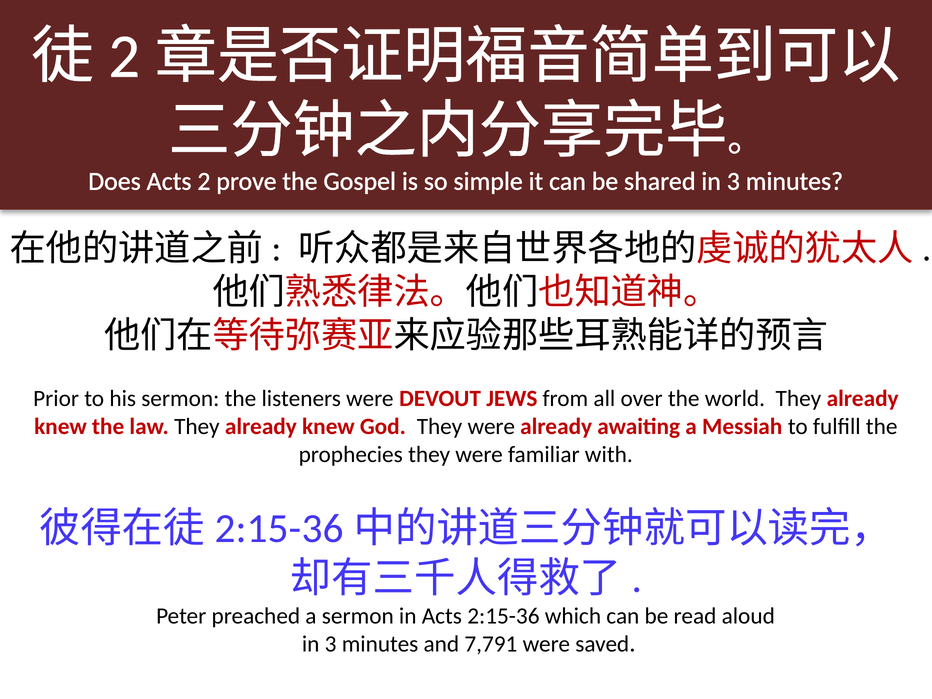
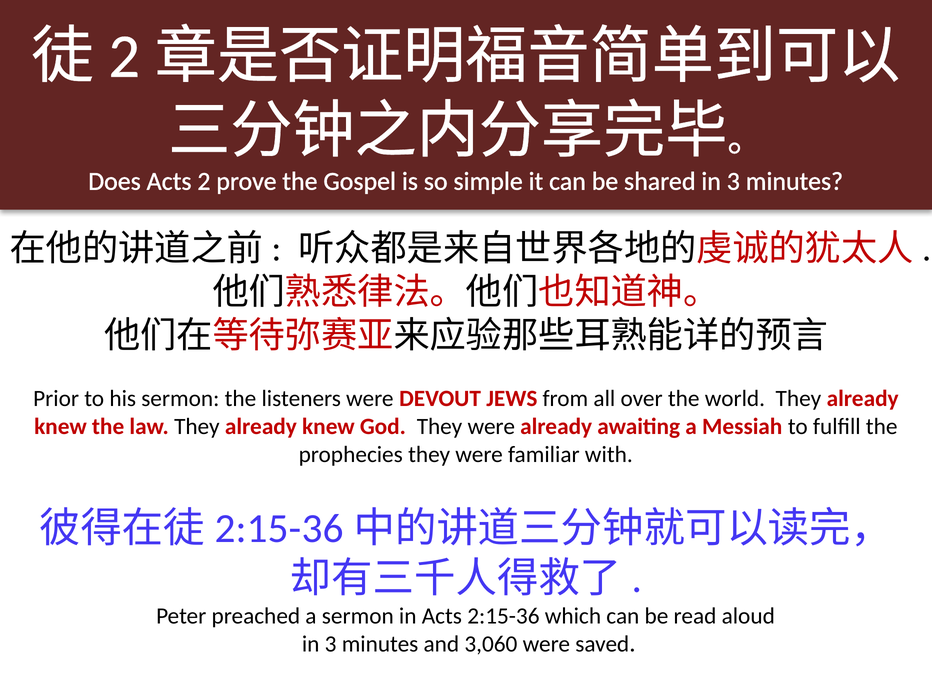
7,791: 7,791 -> 3,060
